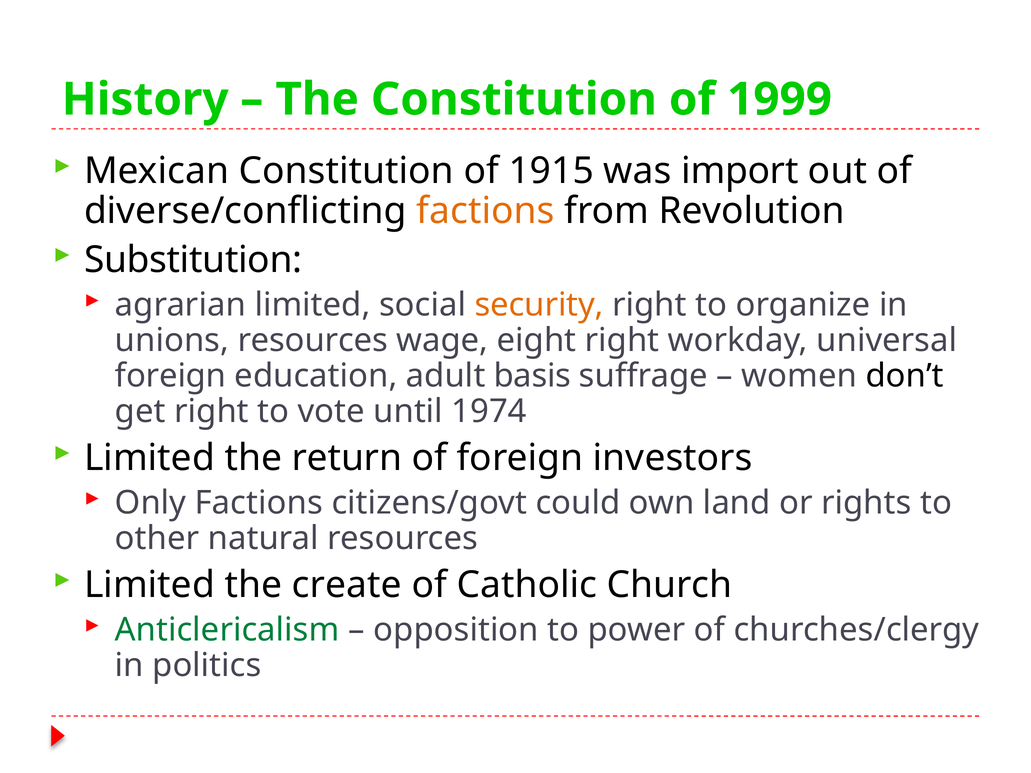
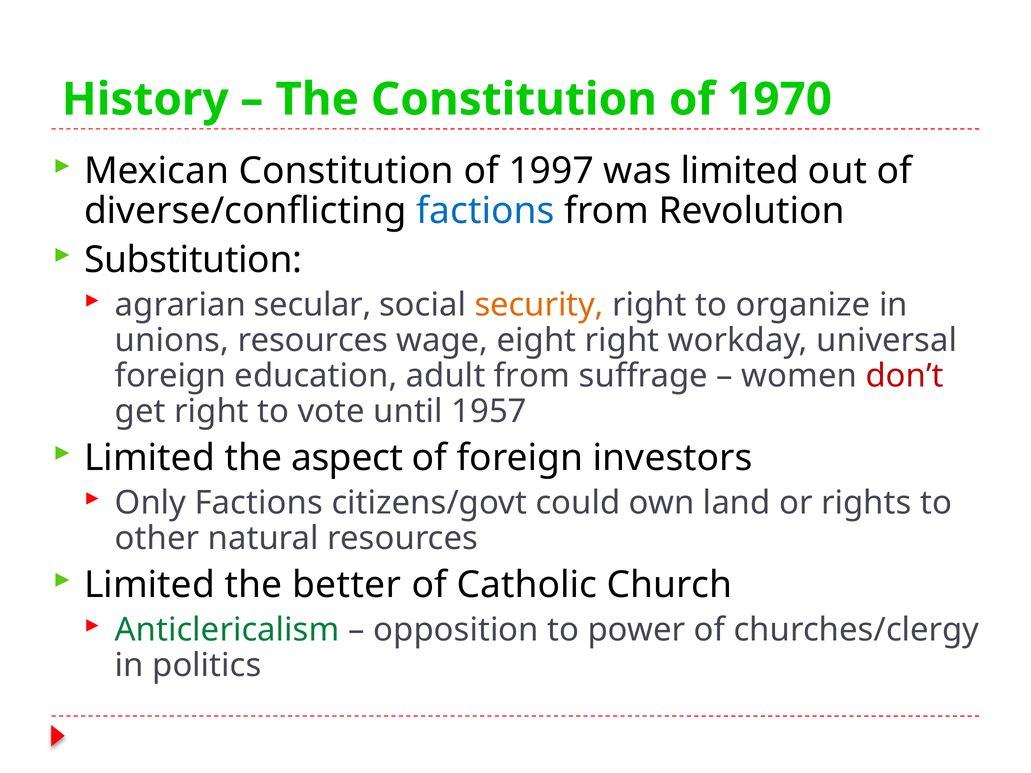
1999: 1999 -> 1970
1915: 1915 -> 1997
was import: import -> limited
factions at (485, 211) colour: orange -> blue
agrarian limited: limited -> secular
adult basis: basis -> from
don’t colour: black -> red
1974: 1974 -> 1957
return: return -> aspect
create: create -> better
